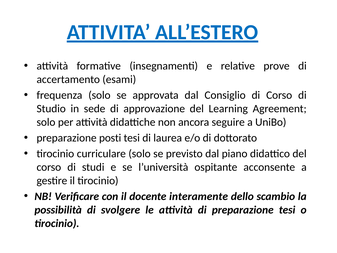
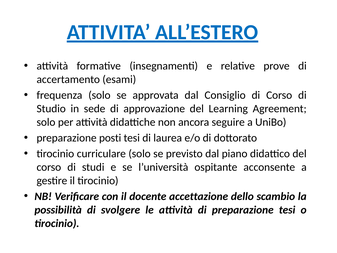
interamente: interamente -> accettazione
